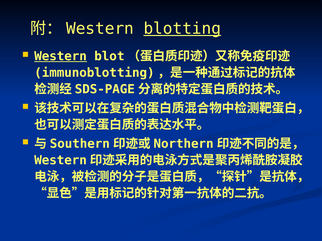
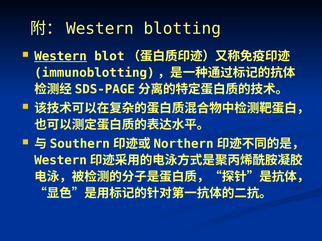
blotting underline: present -> none
